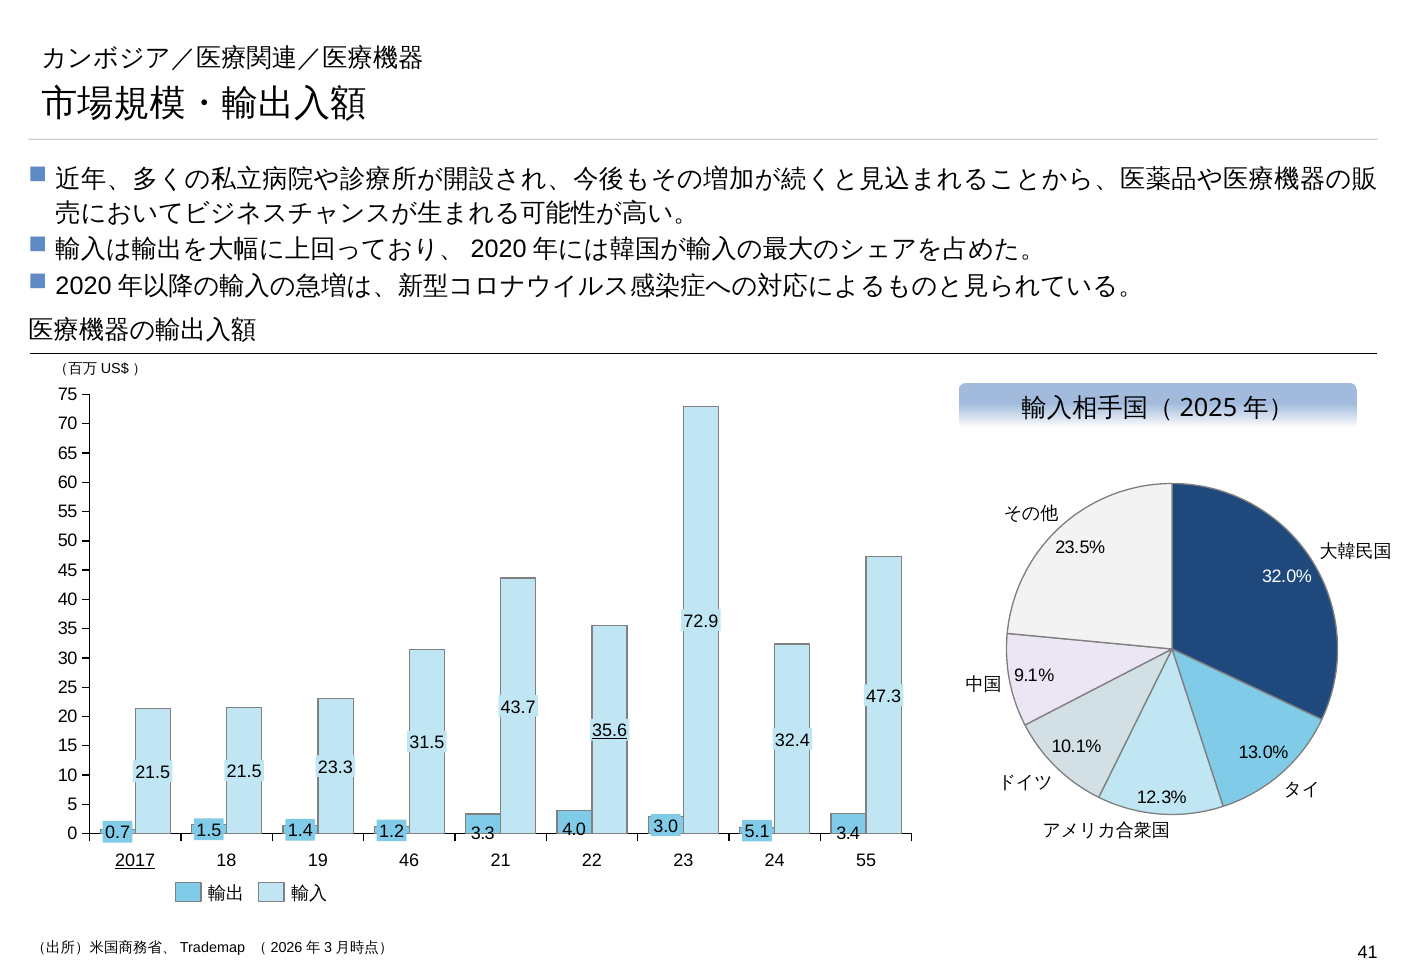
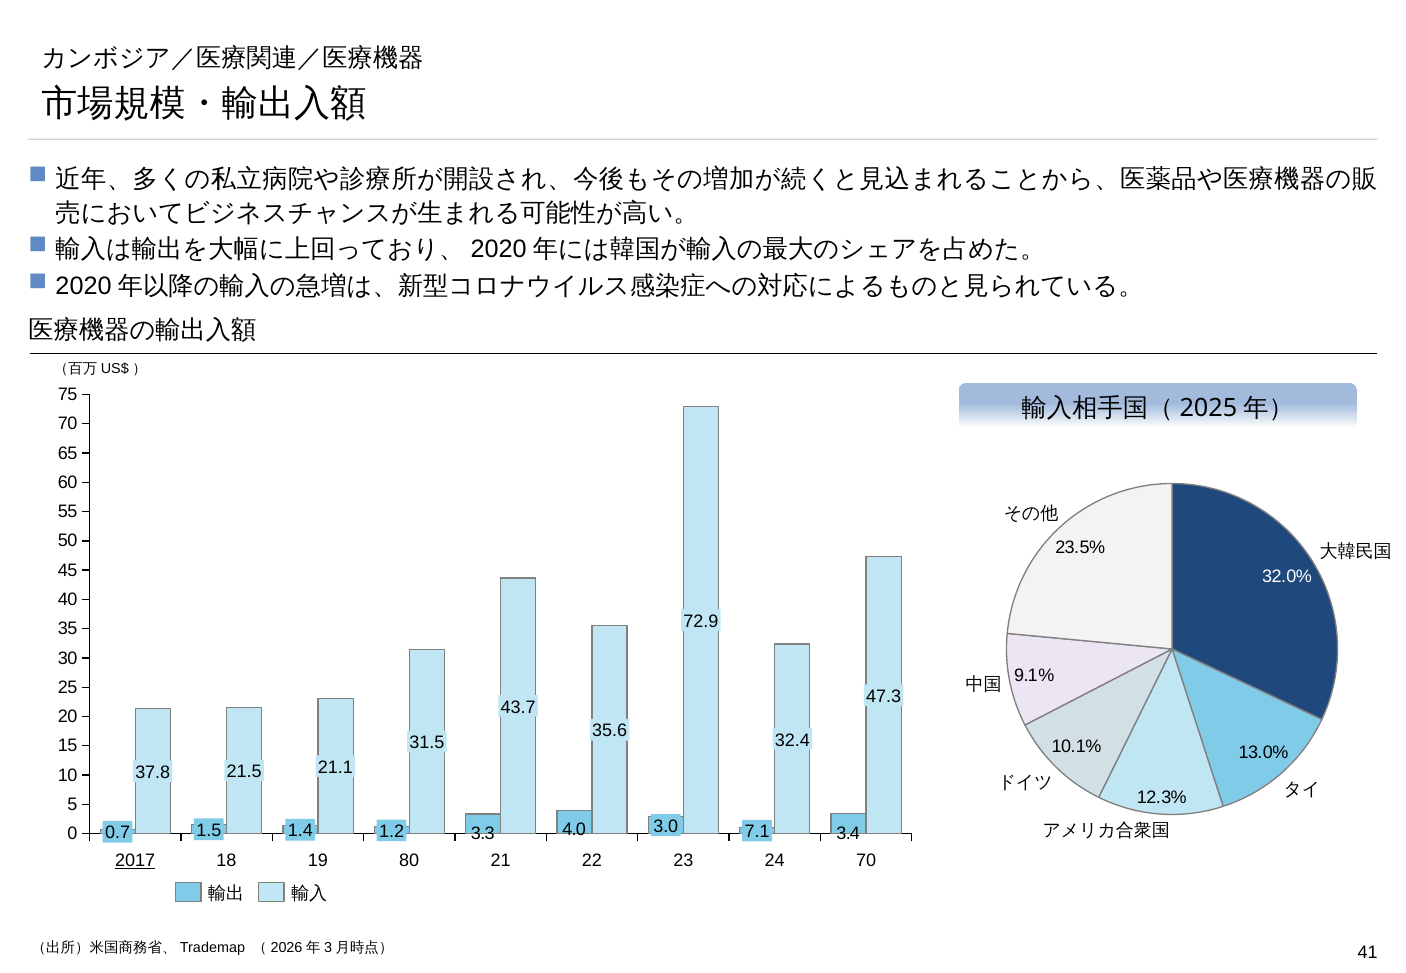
35.6 underline: present -> none
23.3: 23.3 -> 21.1
21.5 at (153, 773): 21.5 -> 37.8
5.1: 5.1 -> 7.1
46: 46 -> 80
24 55: 55 -> 70
